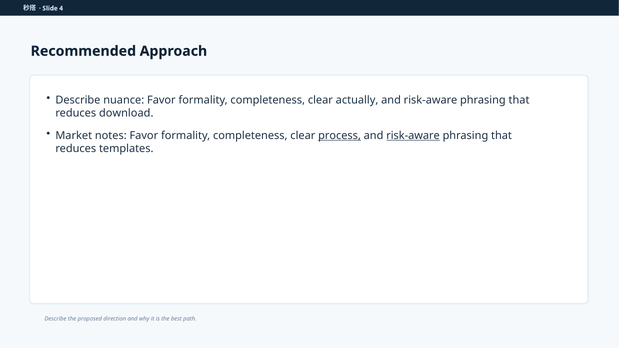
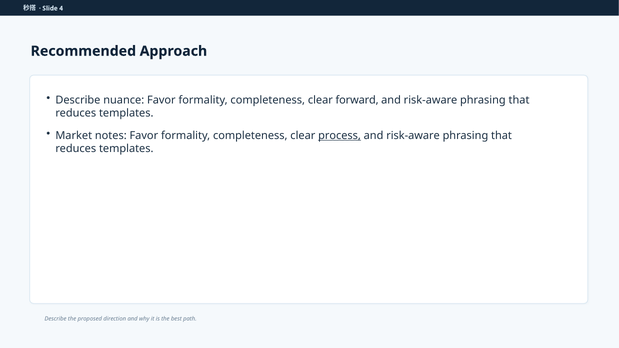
actually: actually -> forward
download at (126, 113): download -> templates
risk-aware at (413, 136) underline: present -> none
